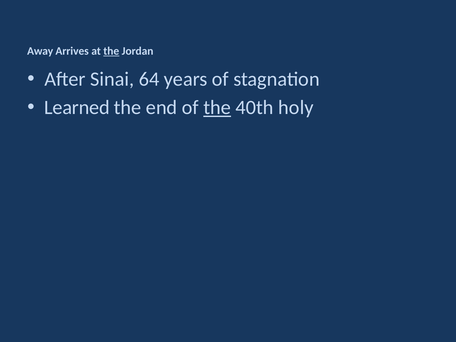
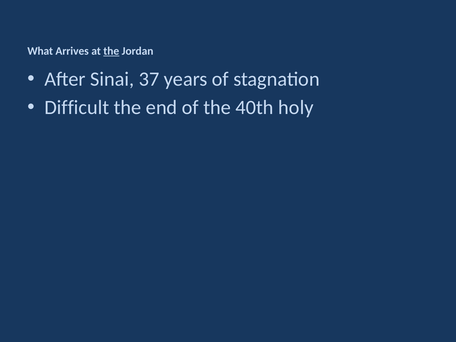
Away: Away -> What
64: 64 -> 37
Learned: Learned -> Difficult
the at (217, 108) underline: present -> none
